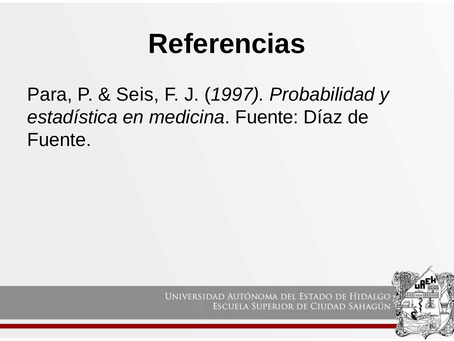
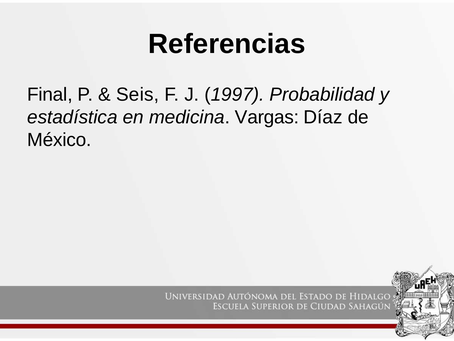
Para: Para -> Final
medicina Fuente: Fuente -> Vargas
Fuente at (59, 140): Fuente -> México
